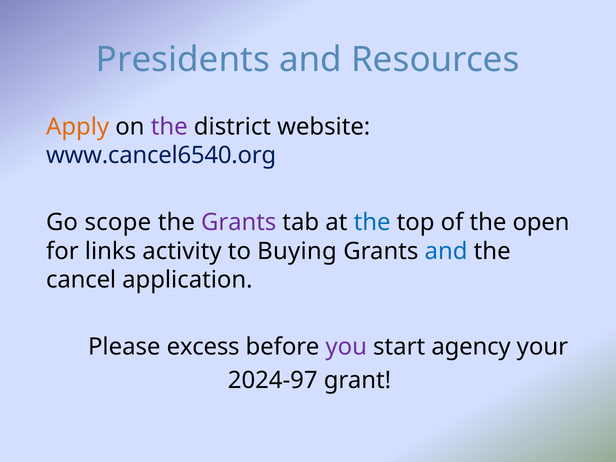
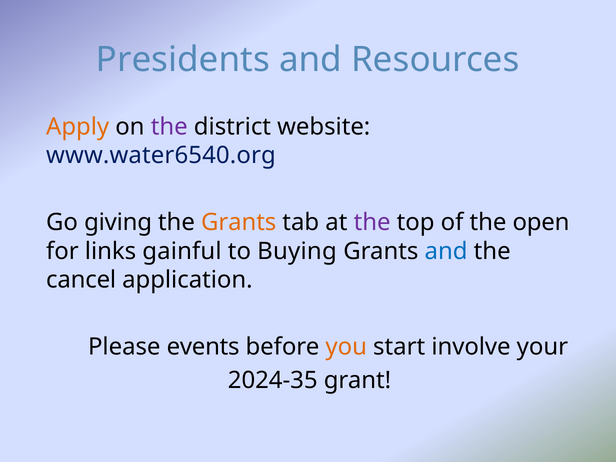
www.cancel6540.org: www.cancel6540.org -> www.water6540.org
scope: scope -> giving
Grants at (239, 223) colour: purple -> orange
the at (372, 223) colour: blue -> purple
activity: activity -> gainful
excess: excess -> events
you colour: purple -> orange
agency: agency -> involve
2024-97: 2024-97 -> 2024-35
